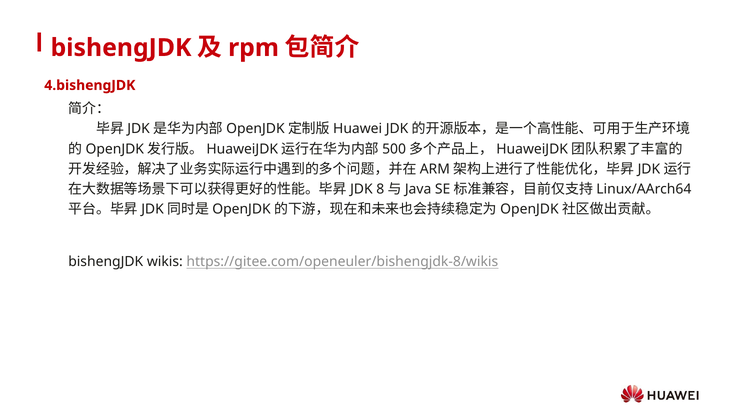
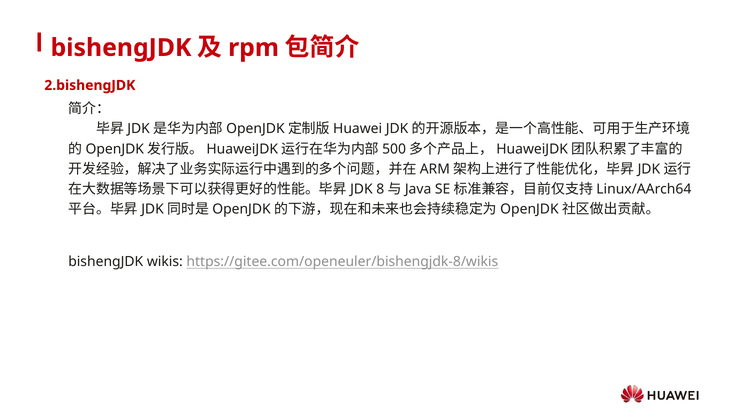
4.bishengJDK: 4.bishengJDK -> 2.bishengJDK
